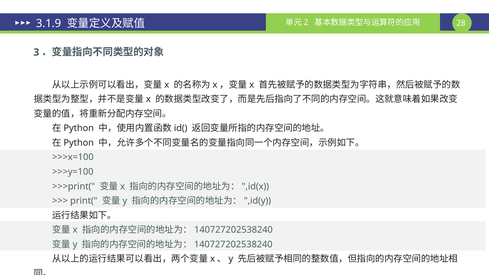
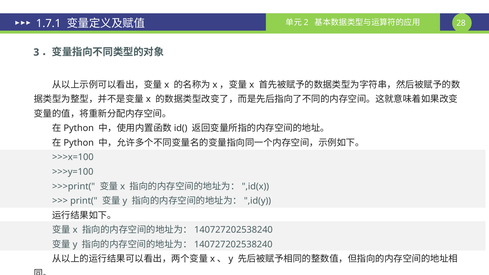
3.1.9: 3.1.9 -> 1.7.1
